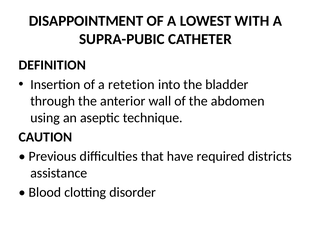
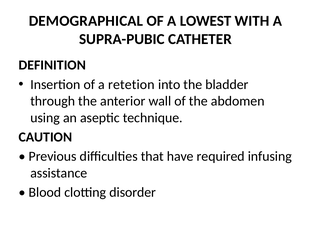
DISAPPOINTMENT: DISAPPOINTMENT -> DEMOGRAPHICAL
districts: districts -> infusing
